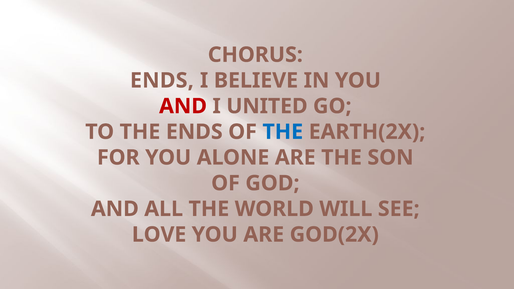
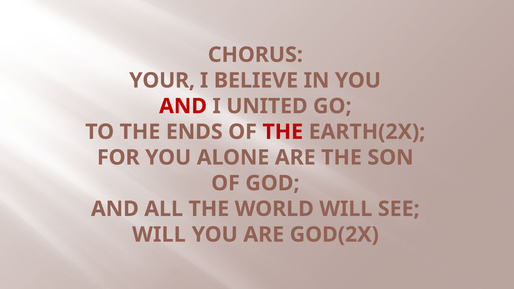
ENDS at (162, 80): ENDS -> YOUR
THE at (283, 132) colour: blue -> red
LOVE at (159, 235): LOVE -> WILL
